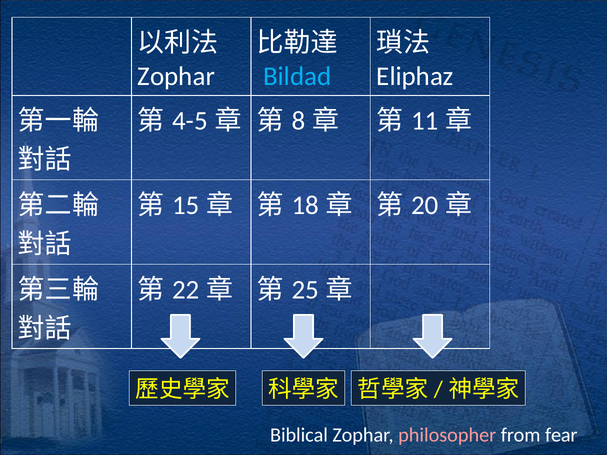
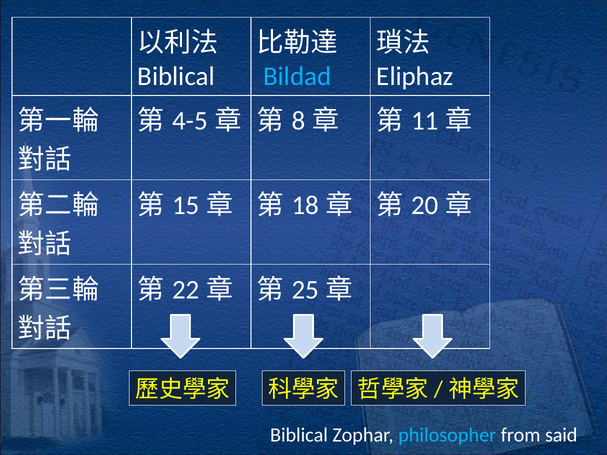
Zophar at (176, 76): Zophar -> Biblical
philosopher colour: pink -> light blue
fear: fear -> said
